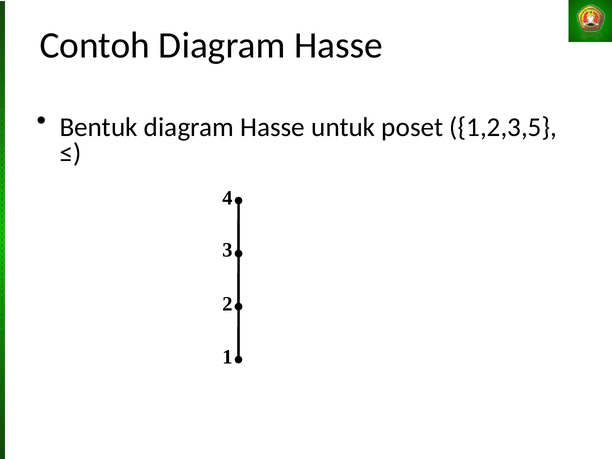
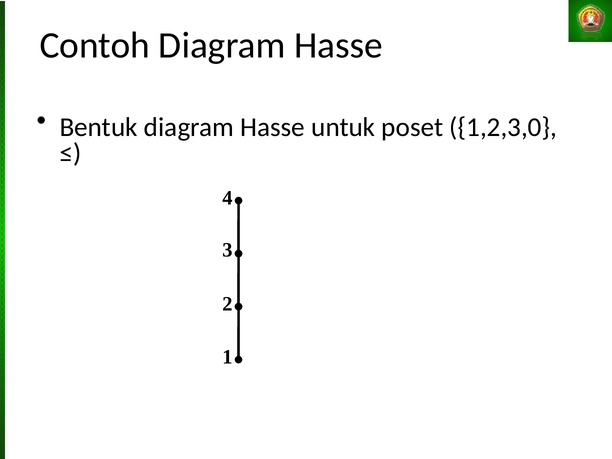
1,2,3,5: 1,2,3,5 -> 1,2,3,0
